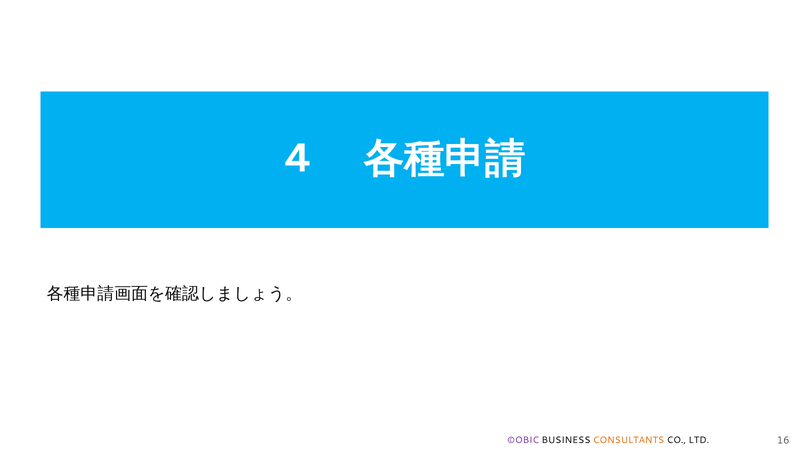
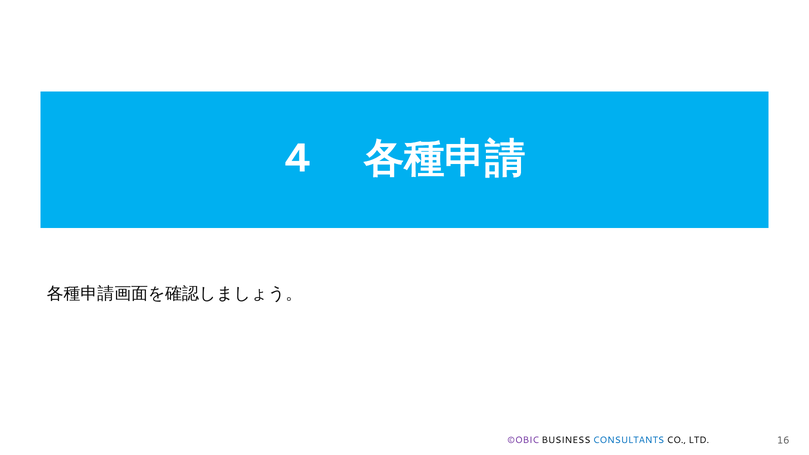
CONSULTANTS colour: orange -> blue
